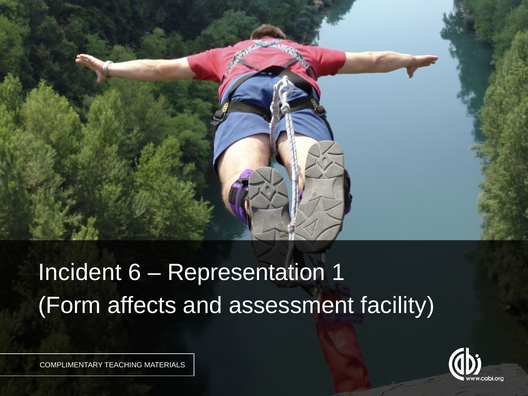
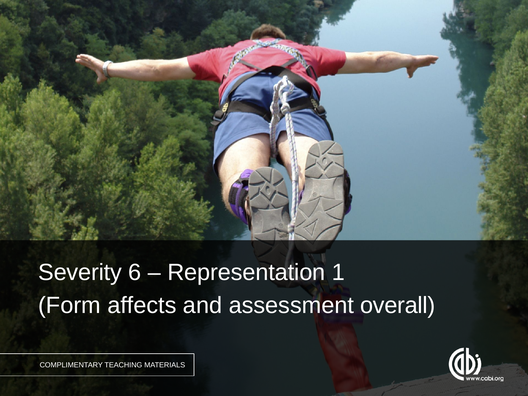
Incident: Incident -> Severity
facility: facility -> overall
